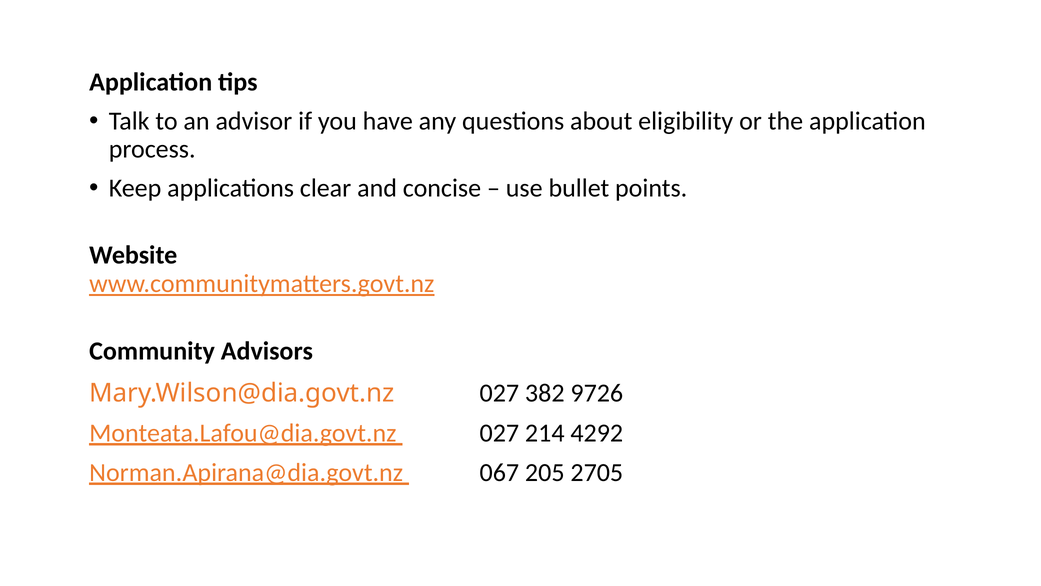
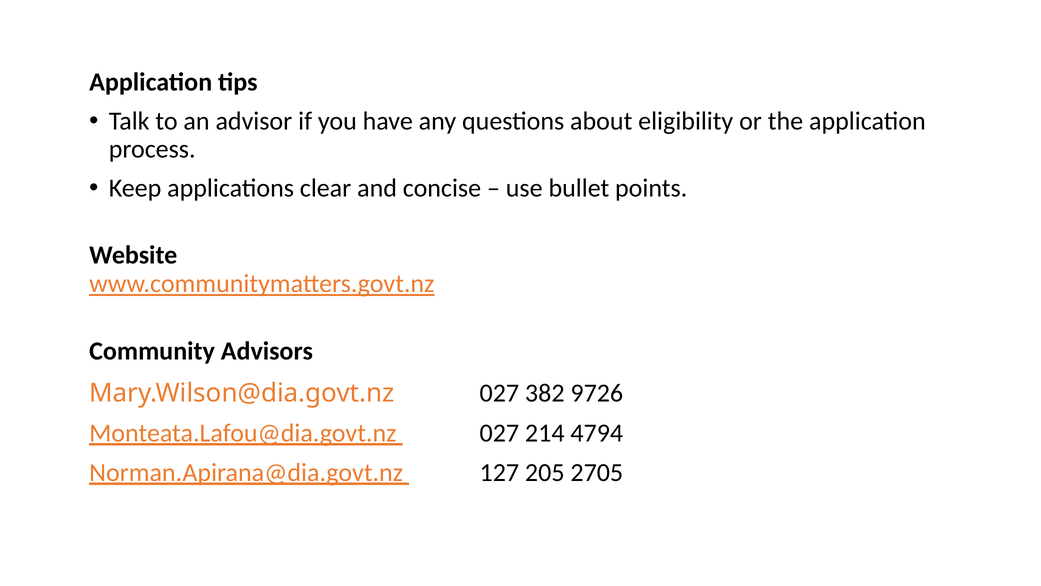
4292: 4292 -> 4794
067: 067 -> 127
